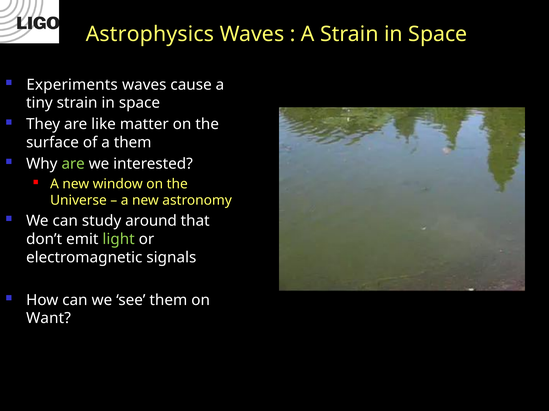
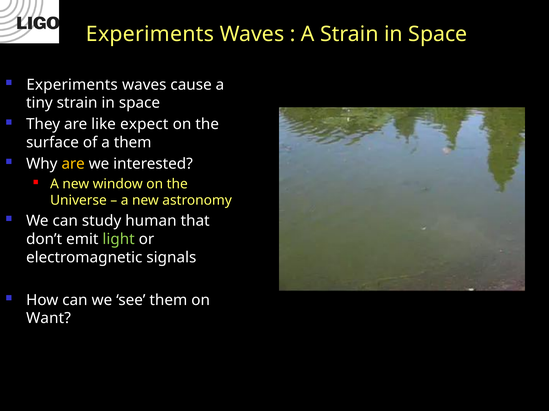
Astrophysics at (150, 34): Astrophysics -> Experiments
matter: matter -> expect
are at (73, 164) colour: light green -> yellow
around: around -> human
